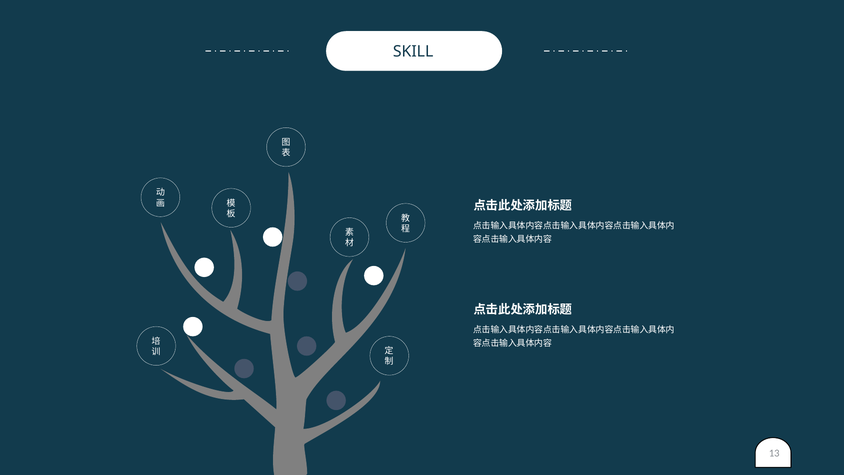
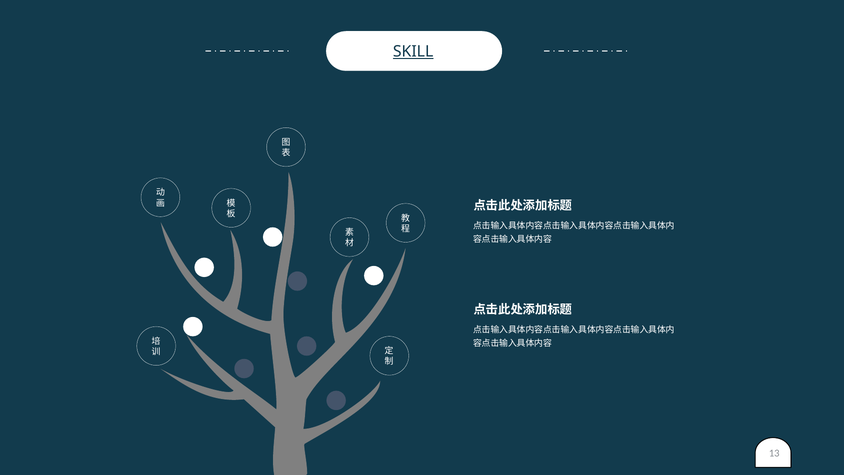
SKILL underline: none -> present
